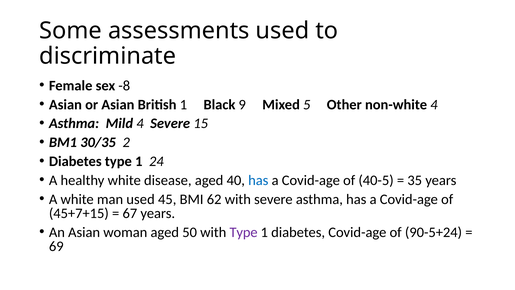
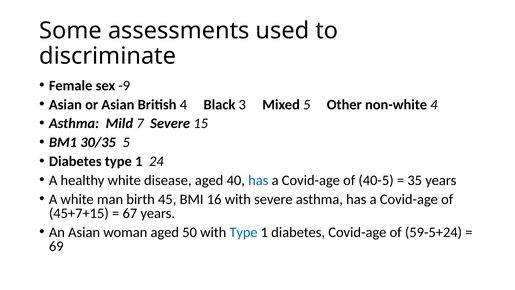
-8: -8 -> -9
British 1: 1 -> 4
9: 9 -> 3
Mild 4: 4 -> 7
30/35 2: 2 -> 5
man used: used -> birth
62: 62 -> 16
Type at (244, 232) colour: purple -> blue
90-5+24: 90-5+24 -> 59-5+24
